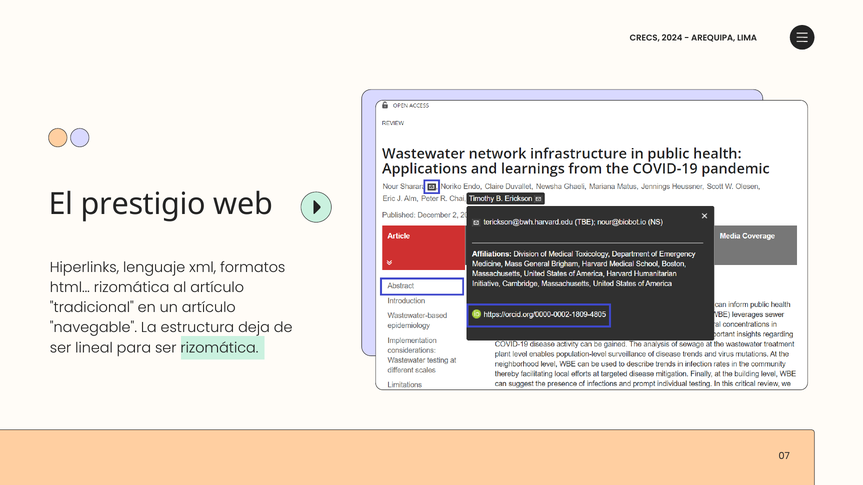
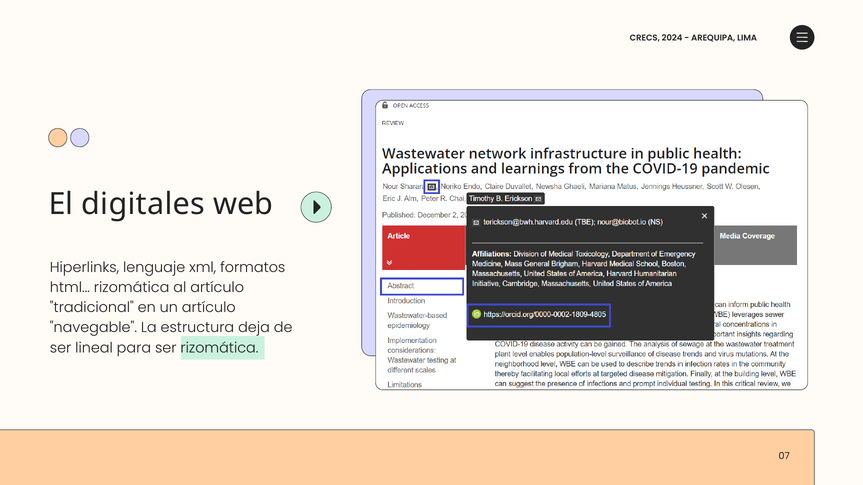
prestigio: prestigio -> digitales
